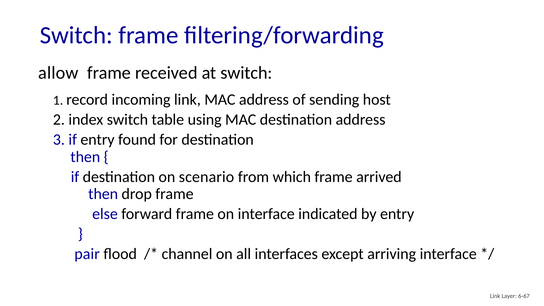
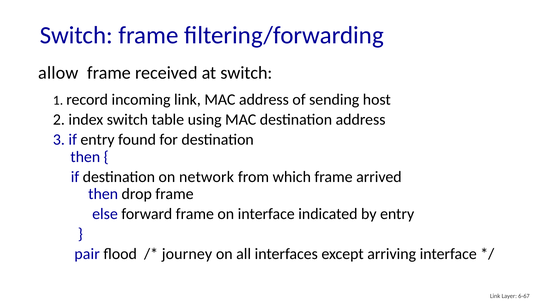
scenario: scenario -> network
channel: channel -> journey
